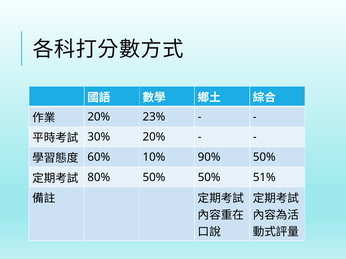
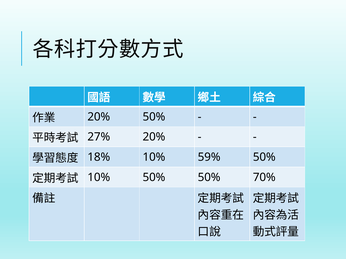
20% 23%: 23% -> 50%
30%: 30% -> 27%
60%: 60% -> 18%
90%: 90% -> 59%
80% at (99, 178): 80% -> 10%
51%: 51% -> 70%
